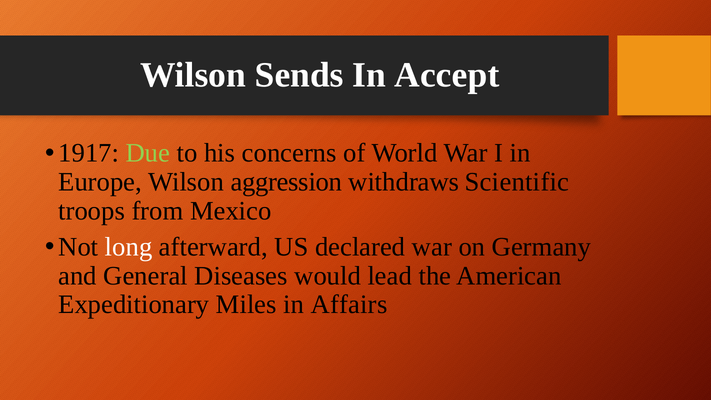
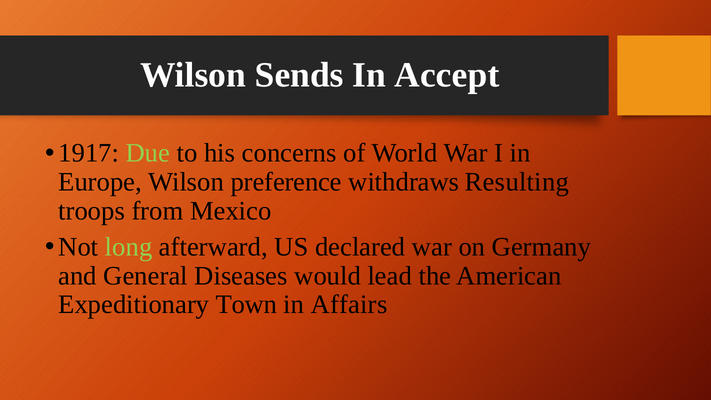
aggression: aggression -> preference
Scientific: Scientific -> Resulting
long colour: white -> light green
Miles: Miles -> Town
